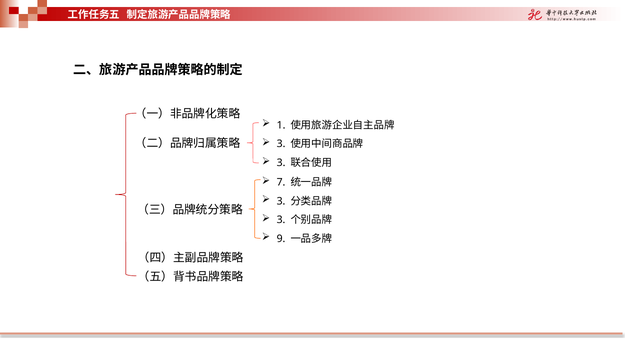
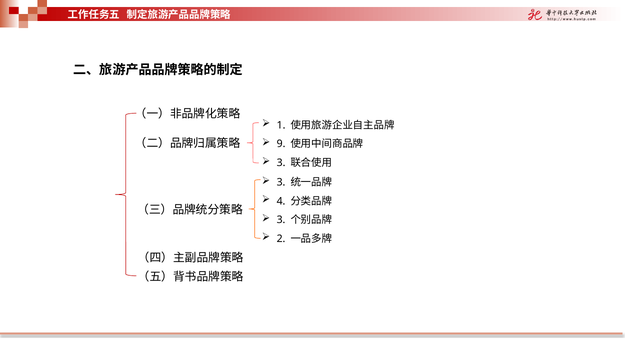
3 at (281, 144): 3 -> 9
7 at (281, 182): 7 -> 3
3 at (281, 201): 3 -> 4
9: 9 -> 2
